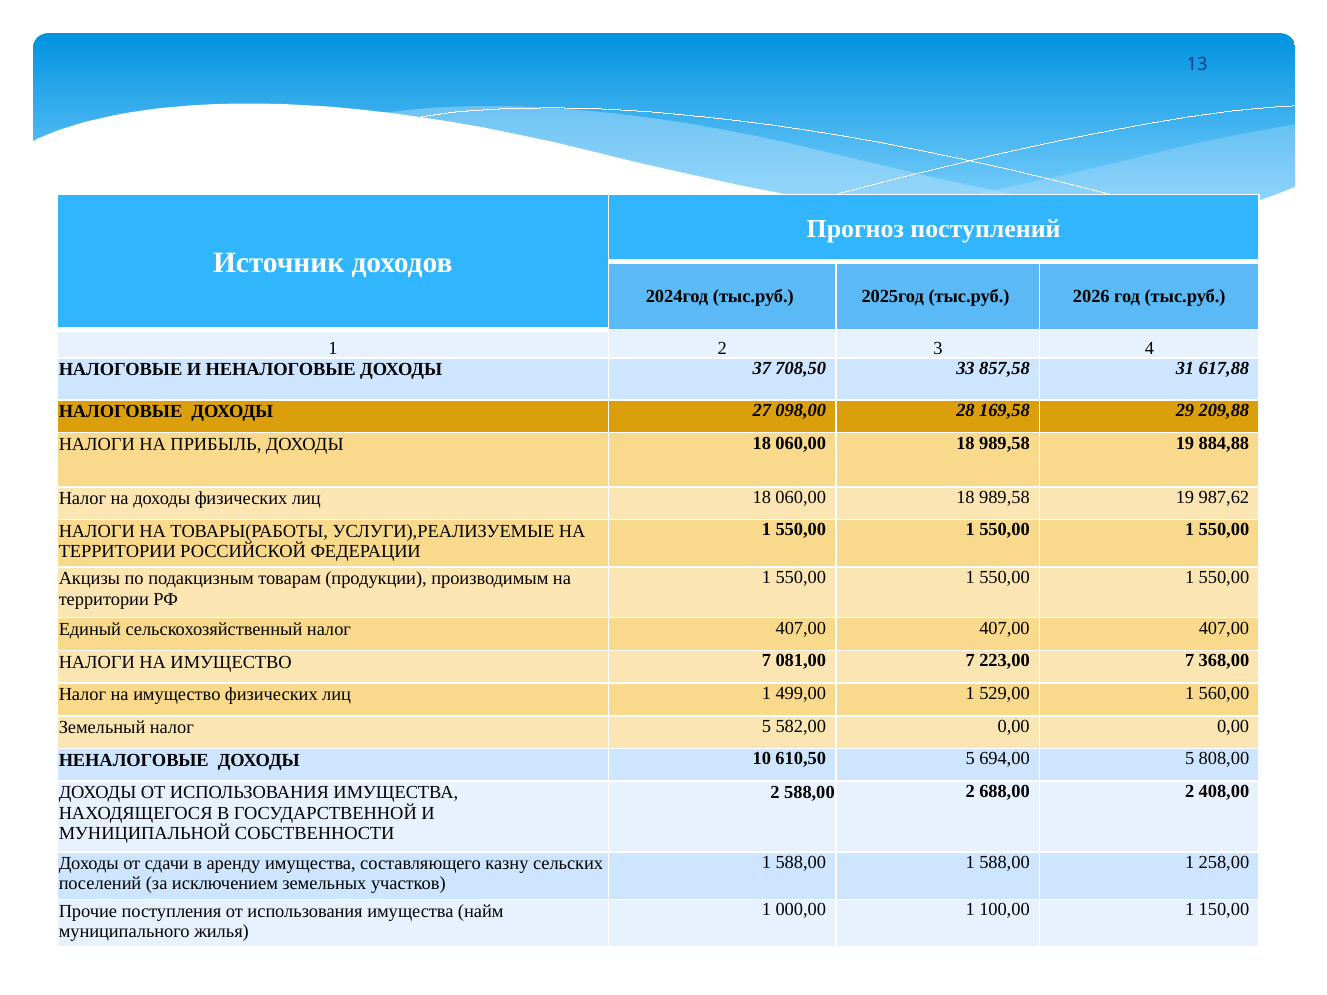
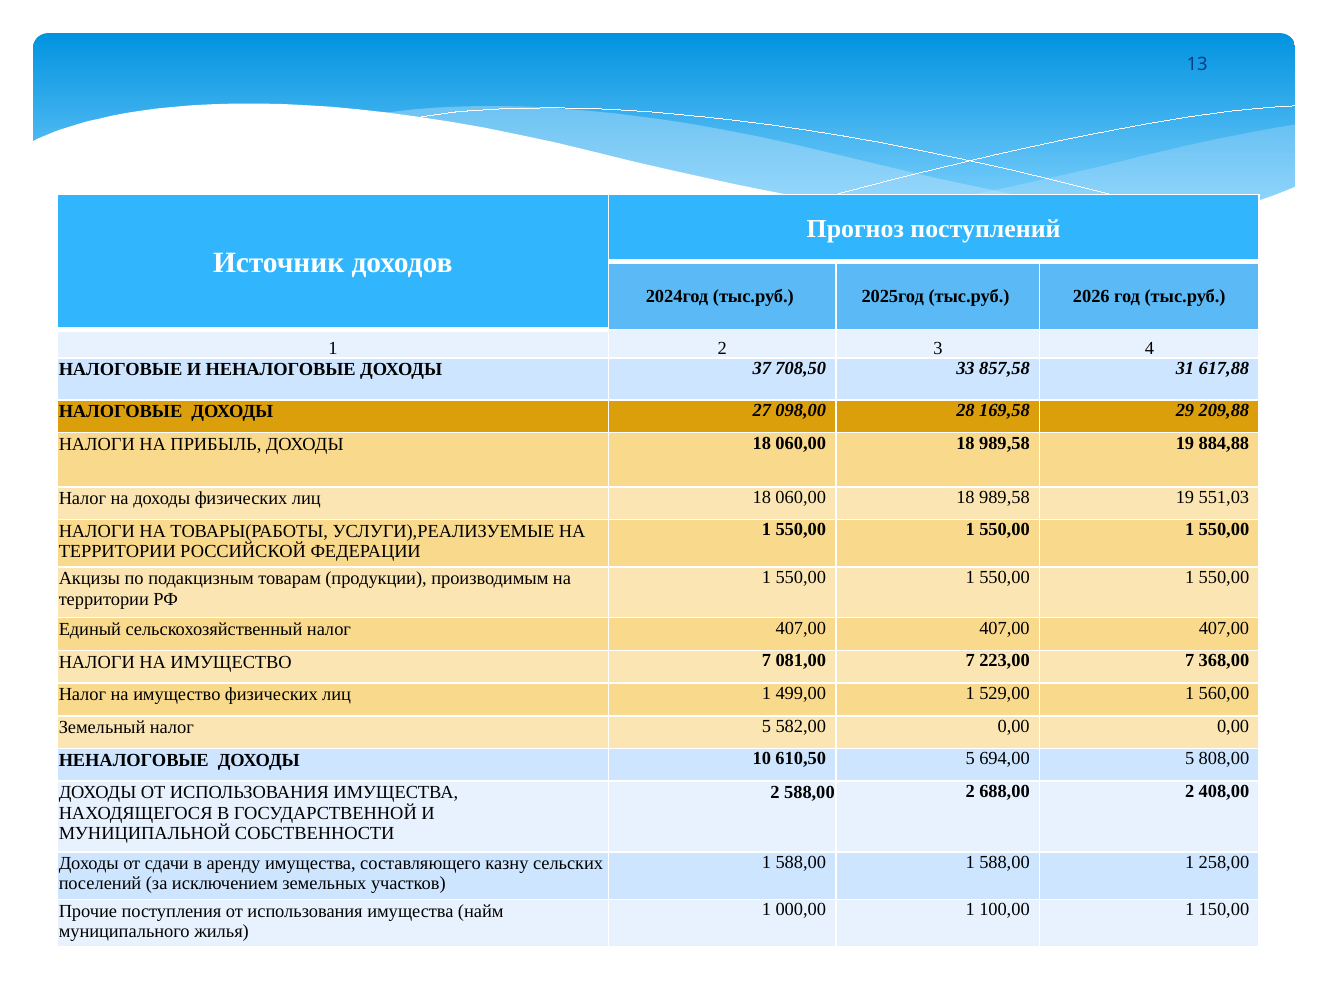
987,62: 987,62 -> 551,03
